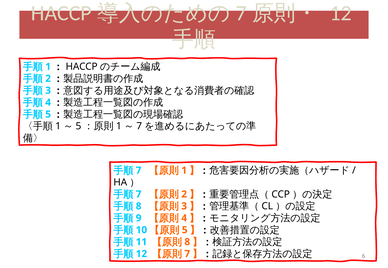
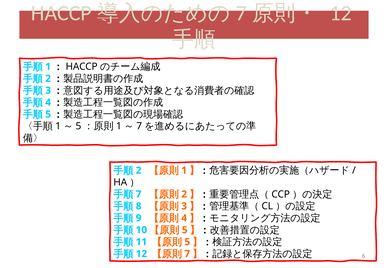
7 at (139, 171): 7 -> 2
8 at (187, 242): 8 -> 5
